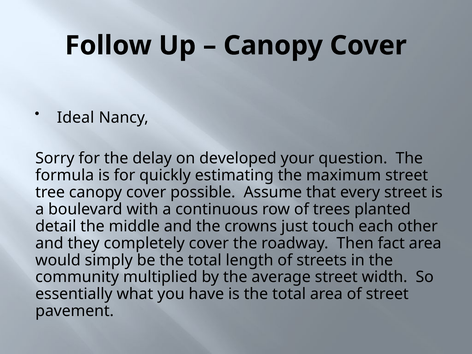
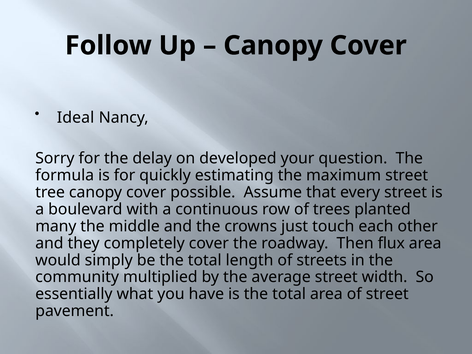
detail: detail -> many
fact: fact -> flux
